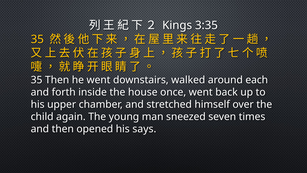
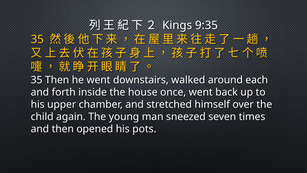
3:35: 3:35 -> 9:35
says: says -> pots
